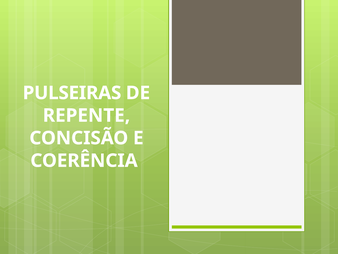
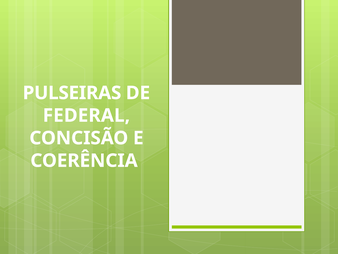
REPENTE: REPENTE -> FEDERAL
